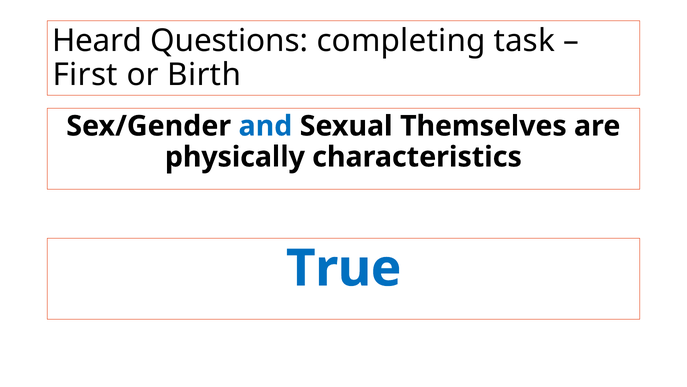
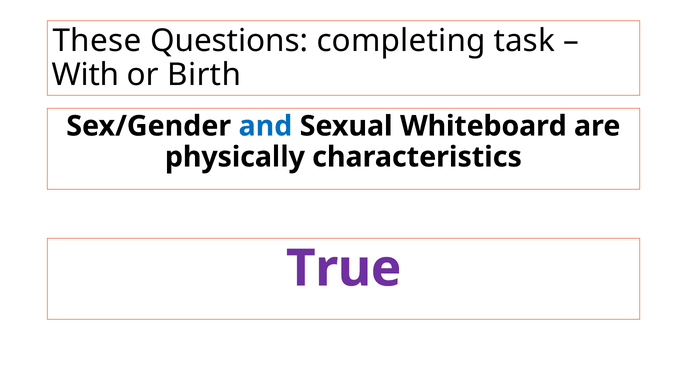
Heard: Heard -> These
First: First -> With
Themselves: Themselves -> Whiteboard
True colour: blue -> purple
